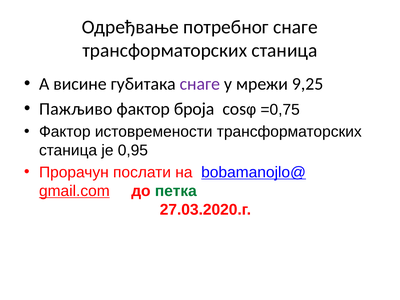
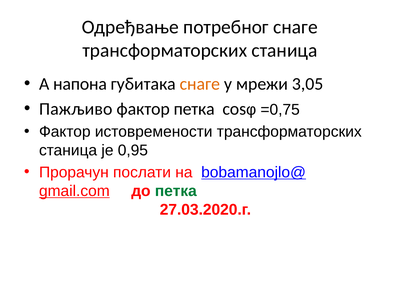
висине: висине -> напонa
снаге at (200, 84) colour: purple -> orange
9,25: 9,25 -> 3,05
фактор броја: броја -> петка
